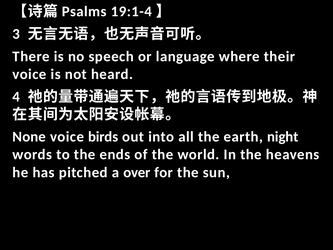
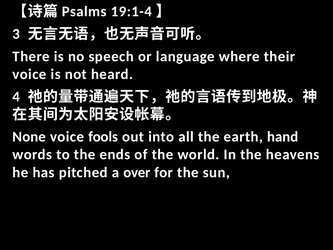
birds: birds -> fools
night: night -> hand
